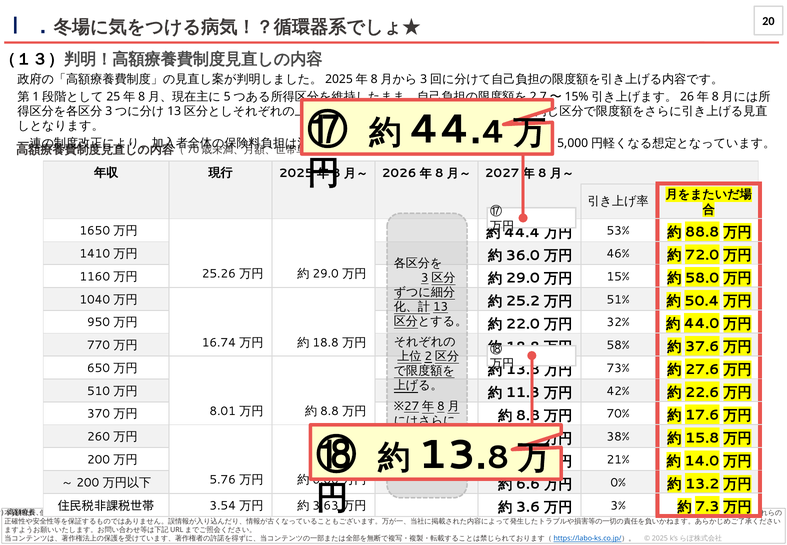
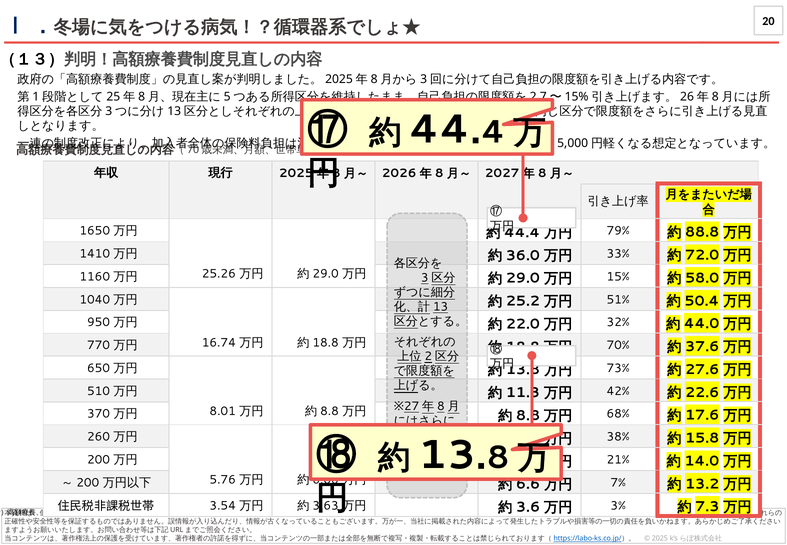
53%: 53% -> 79%
46%: 46% -> 33%
58%: 58% -> 70%
70%: 70% -> 68%
0%: 0% -> 7%
